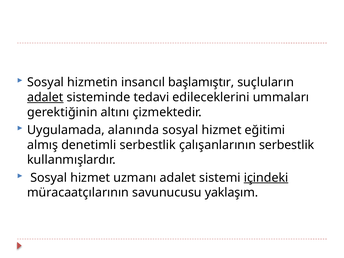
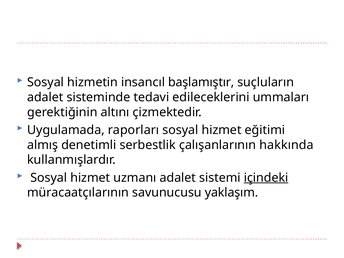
adalet at (45, 97) underline: present -> none
alanında: alanında -> raporları
çalışanlarının serbestlik: serbestlik -> hakkında
